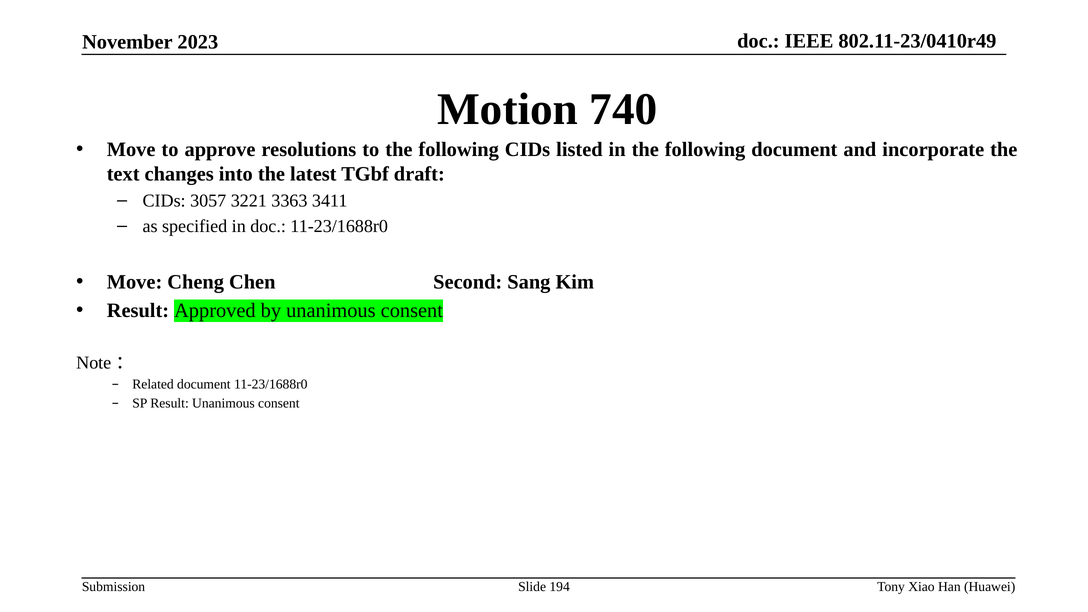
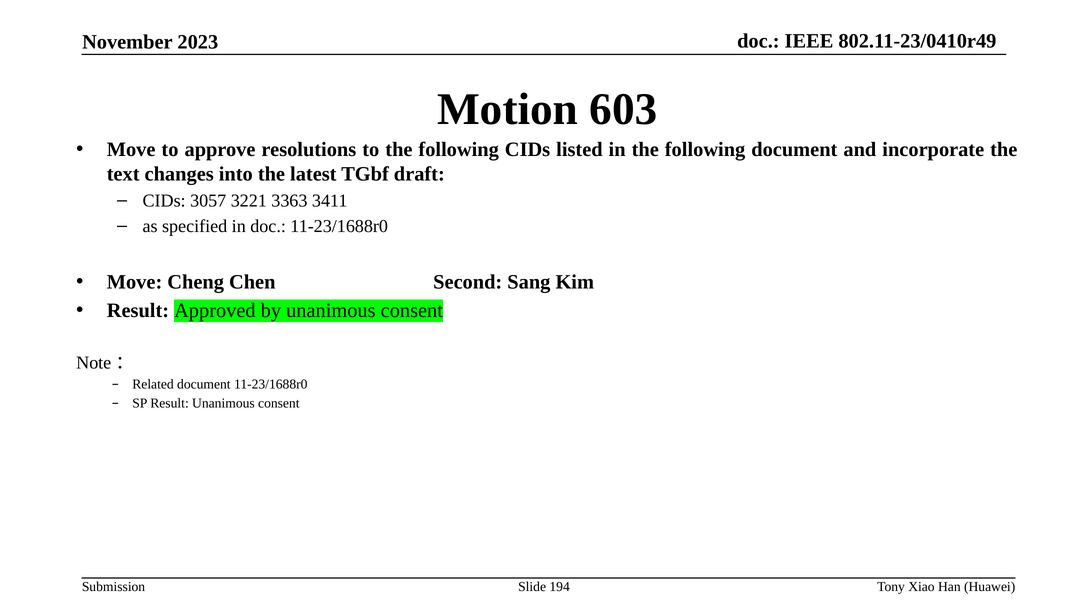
740: 740 -> 603
